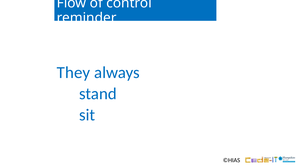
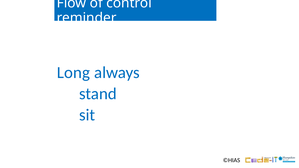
They: They -> Long
